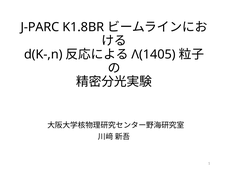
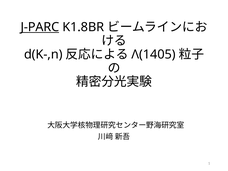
J-PARC underline: none -> present
